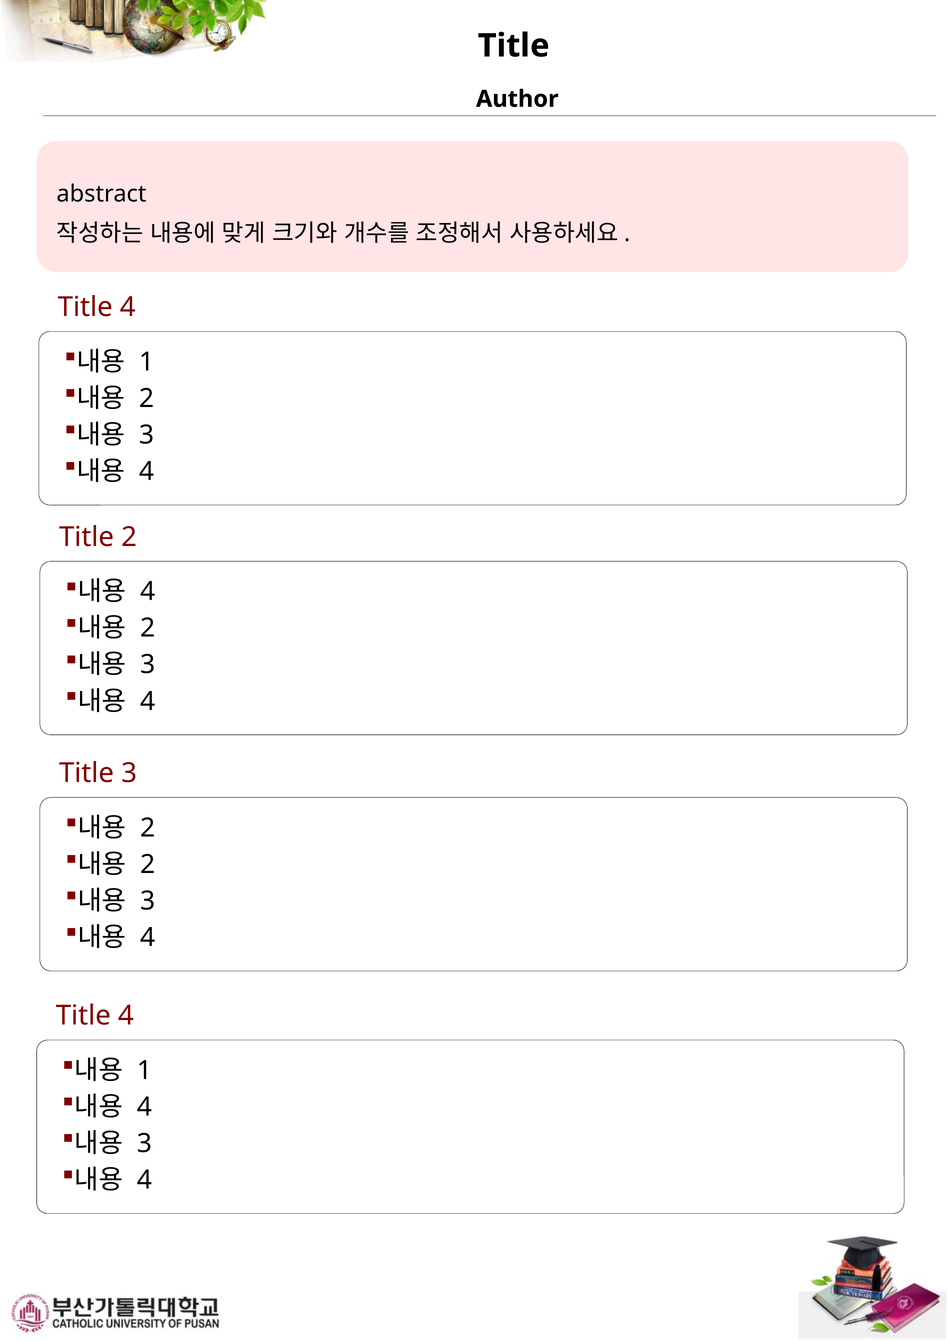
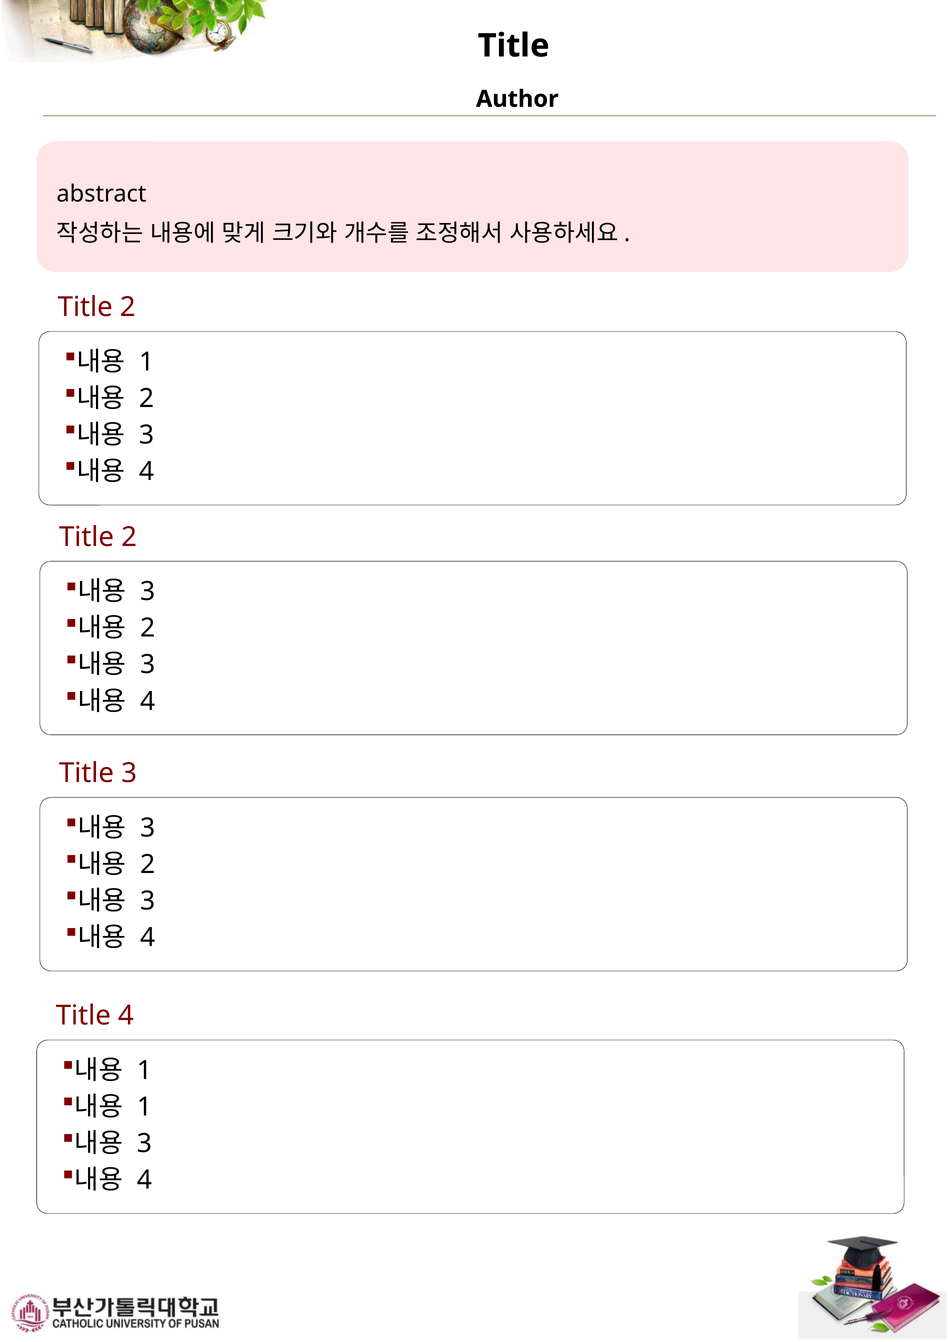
4 at (128, 307): 4 -> 2
4 at (148, 592): 4 -> 3
2 at (148, 828): 2 -> 3
4 at (144, 1107): 4 -> 1
